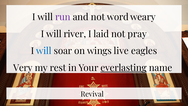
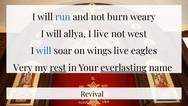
run colour: purple -> blue
word: word -> burn
river: river -> allya
I laid: laid -> live
pray: pray -> west
rest underline: none -> present
